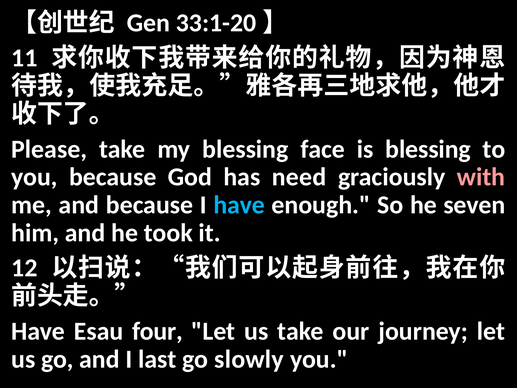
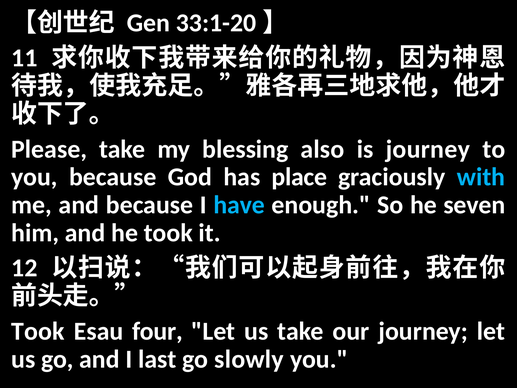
face: face -> also
is blessing: blessing -> journey
need: need -> place
with colour: pink -> light blue
Have at (38, 331): Have -> Took
